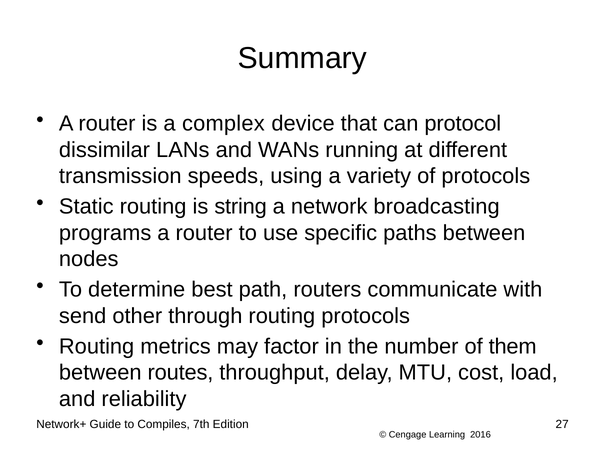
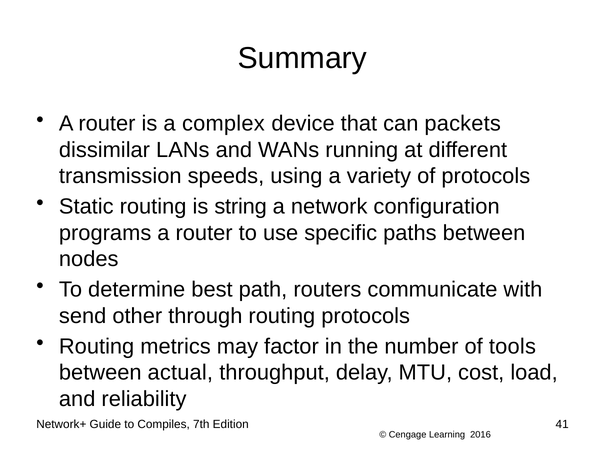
protocol: protocol -> packets
broadcasting: broadcasting -> configuration
them: them -> tools
routes: routes -> actual
27: 27 -> 41
